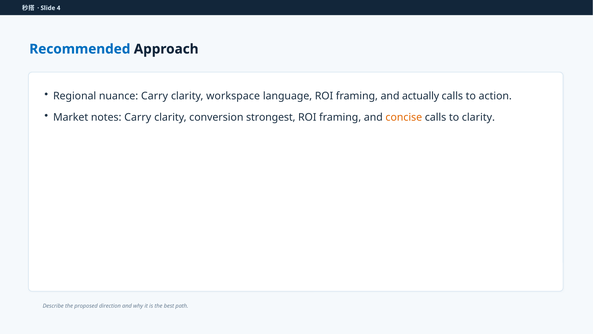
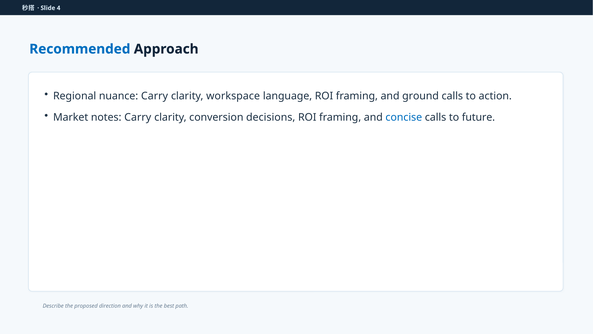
actually: actually -> ground
strongest: strongest -> decisions
concise colour: orange -> blue
to clarity: clarity -> future
